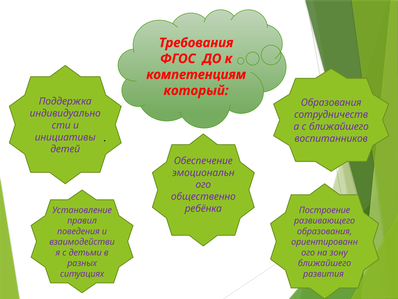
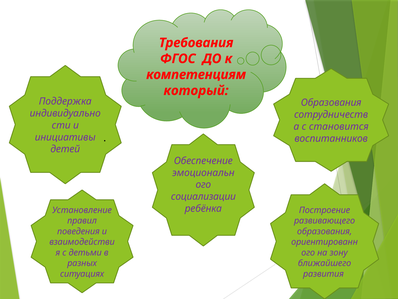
с ближайшего: ближайшего -> становится
общественно: общественно -> социализации
